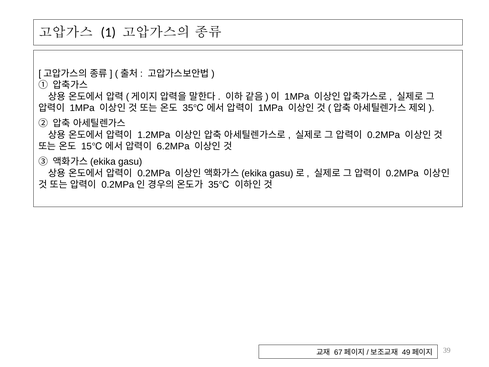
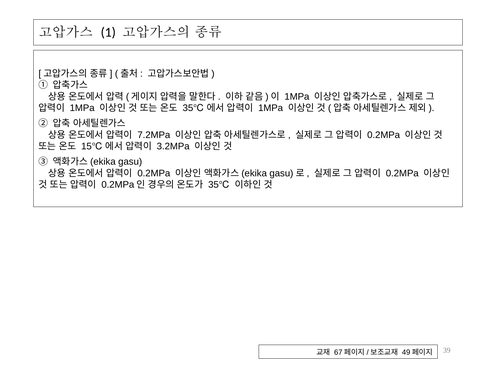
1.2MPa: 1.2MPa -> 7.2MPa
6.2MPa: 6.2MPa -> 3.2MPa
